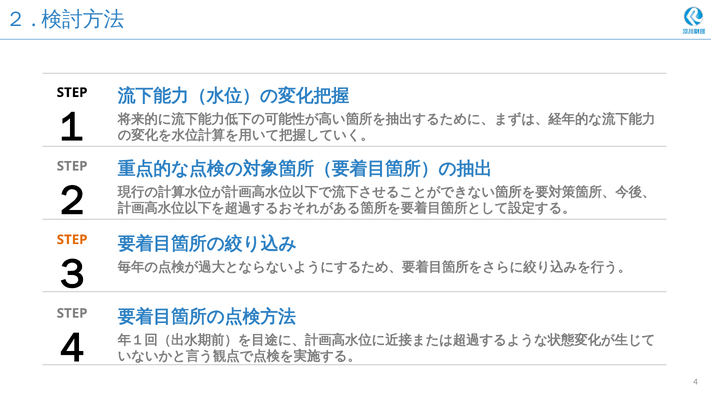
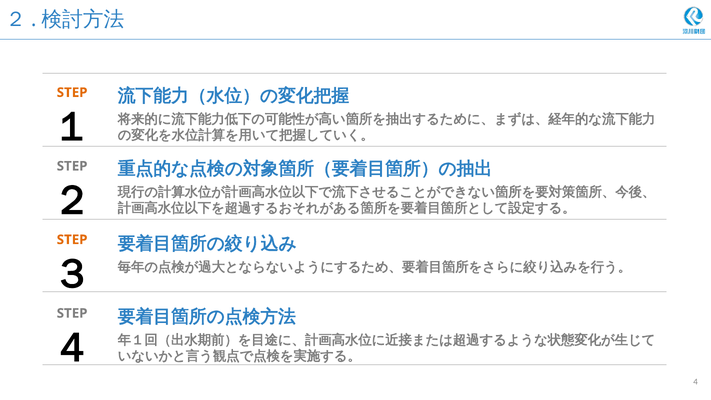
STEP at (72, 92) colour: black -> orange
